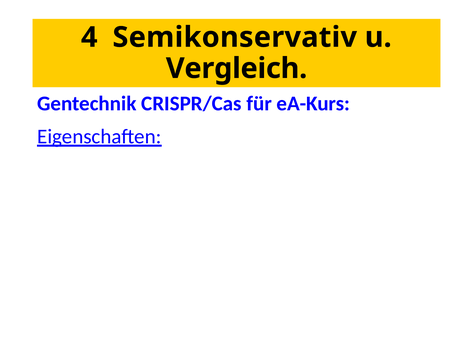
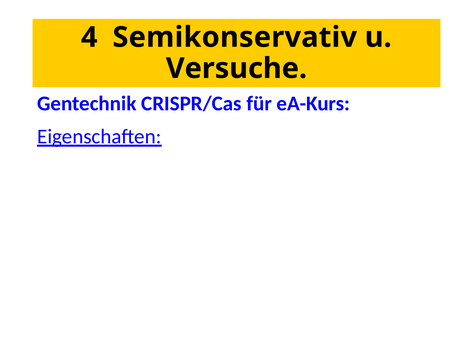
Vergleich: Vergleich -> Versuche
